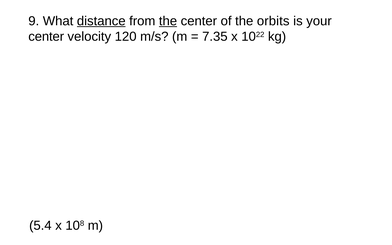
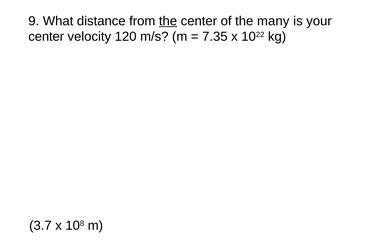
distance underline: present -> none
orbits: orbits -> many
5.4: 5.4 -> 3.7
